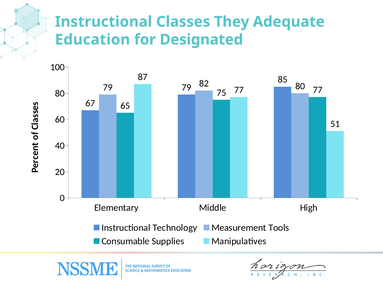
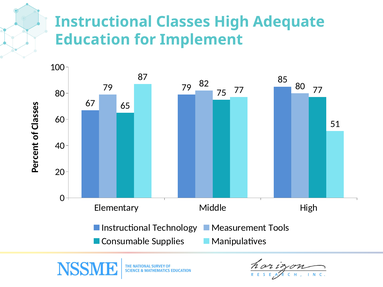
Classes They: They -> High
Designated: Designated -> Implement
